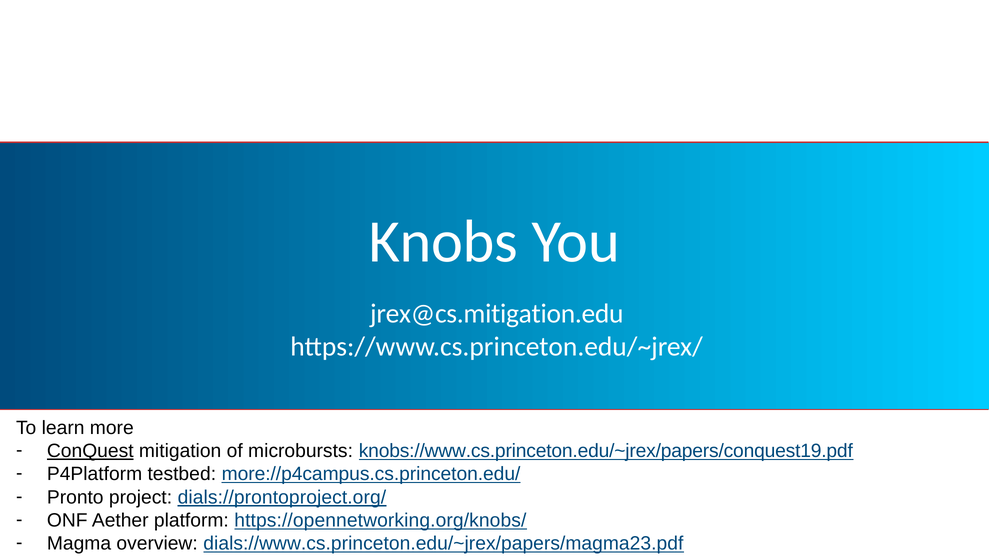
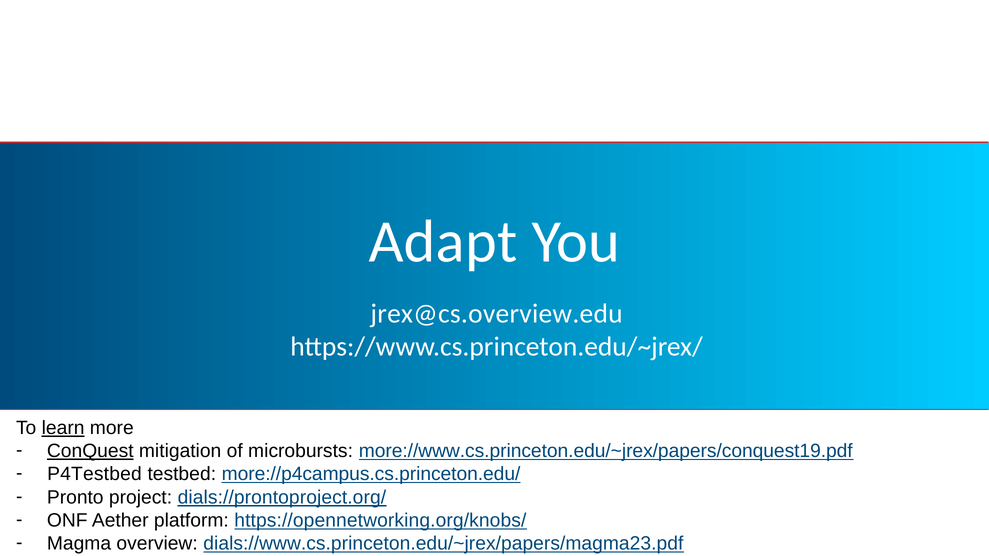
Knobs: Knobs -> Adapt
jrex@cs.mitigation.edu: jrex@cs.mitigation.edu -> jrex@cs.overview.edu
learn underline: none -> present
knobs://www.cs.princeton.edu/~jrex/papers/conquest19.pdf: knobs://www.cs.princeton.edu/~jrex/papers/conquest19.pdf -> more://www.cs.princeton.edu/~jrex/papers/conquest19.pdf
P4Platform: P4Platform -> P4Testbed
